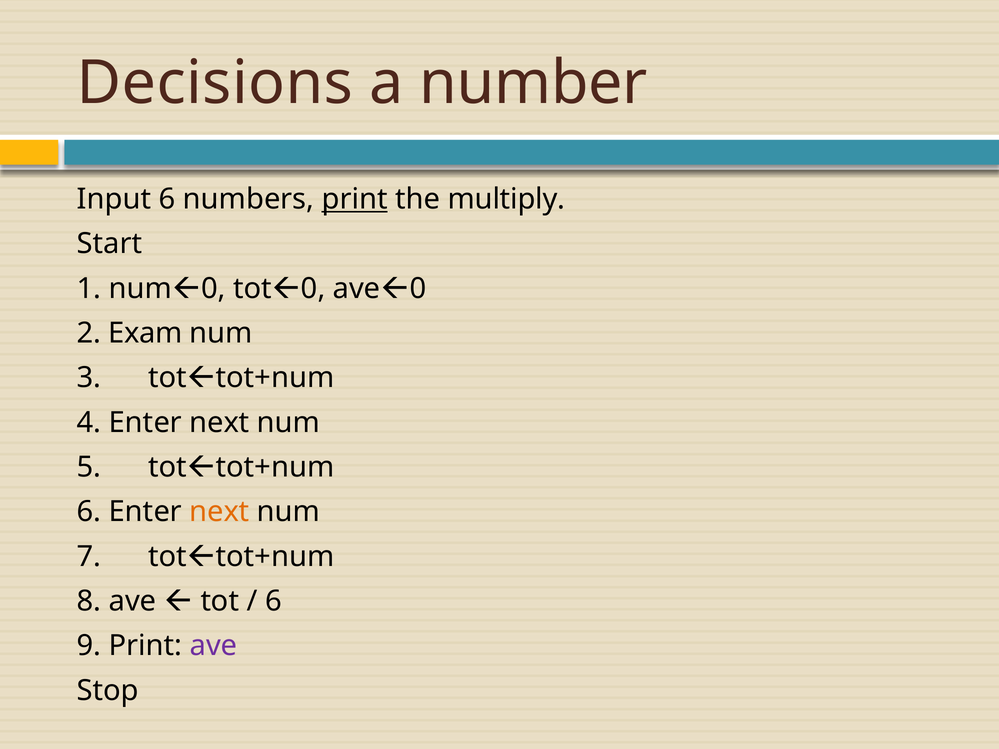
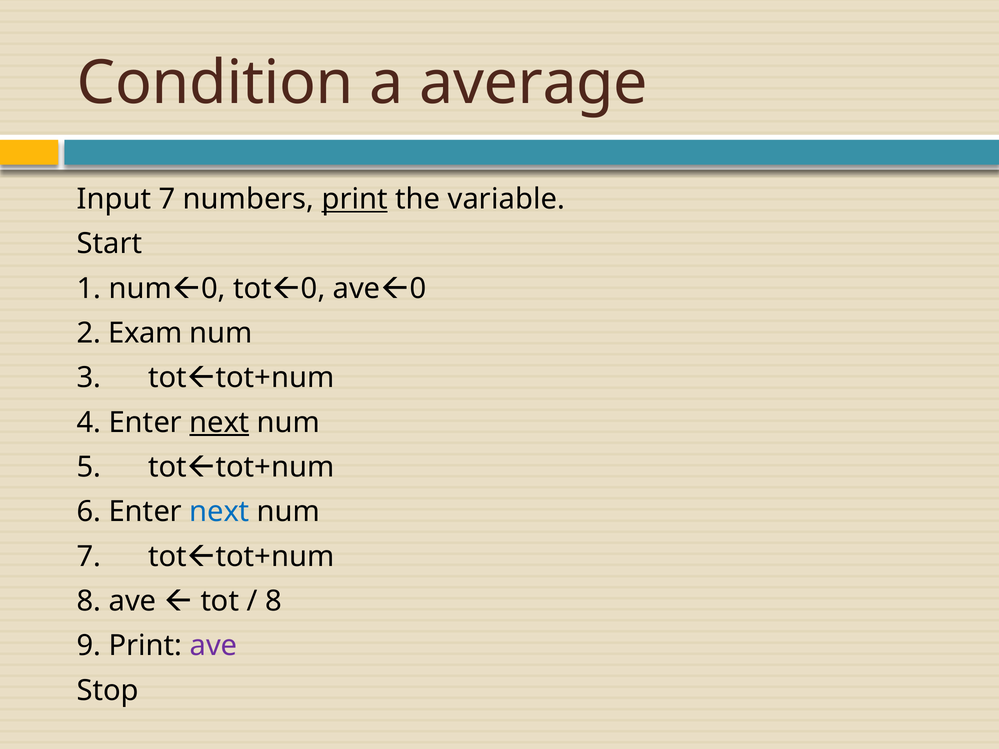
Decisions: Decisions -> Condition
number: number -> average
Input 6: 6 -> 7
multiply: multiply -> variable
next at (219, 423) underline: none -> present
next at (219, 512) colour: orange -> blue
6 at (273, 601): 6 -> 8
